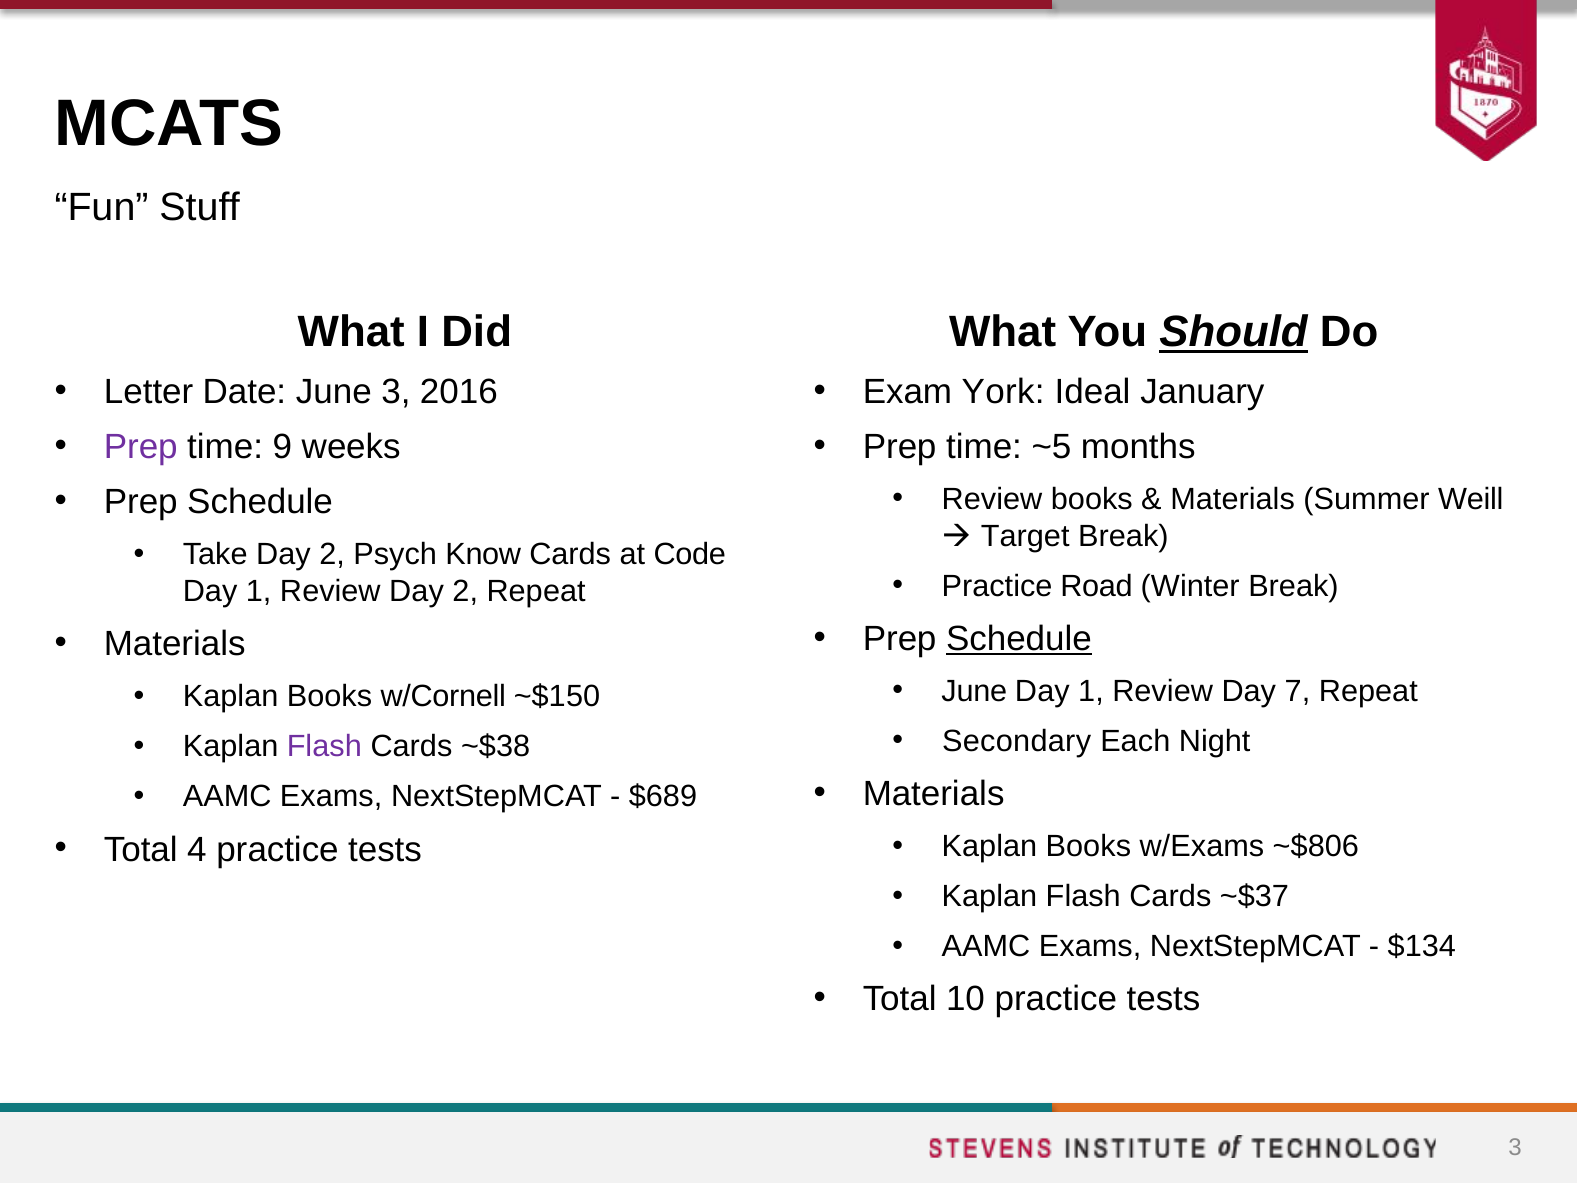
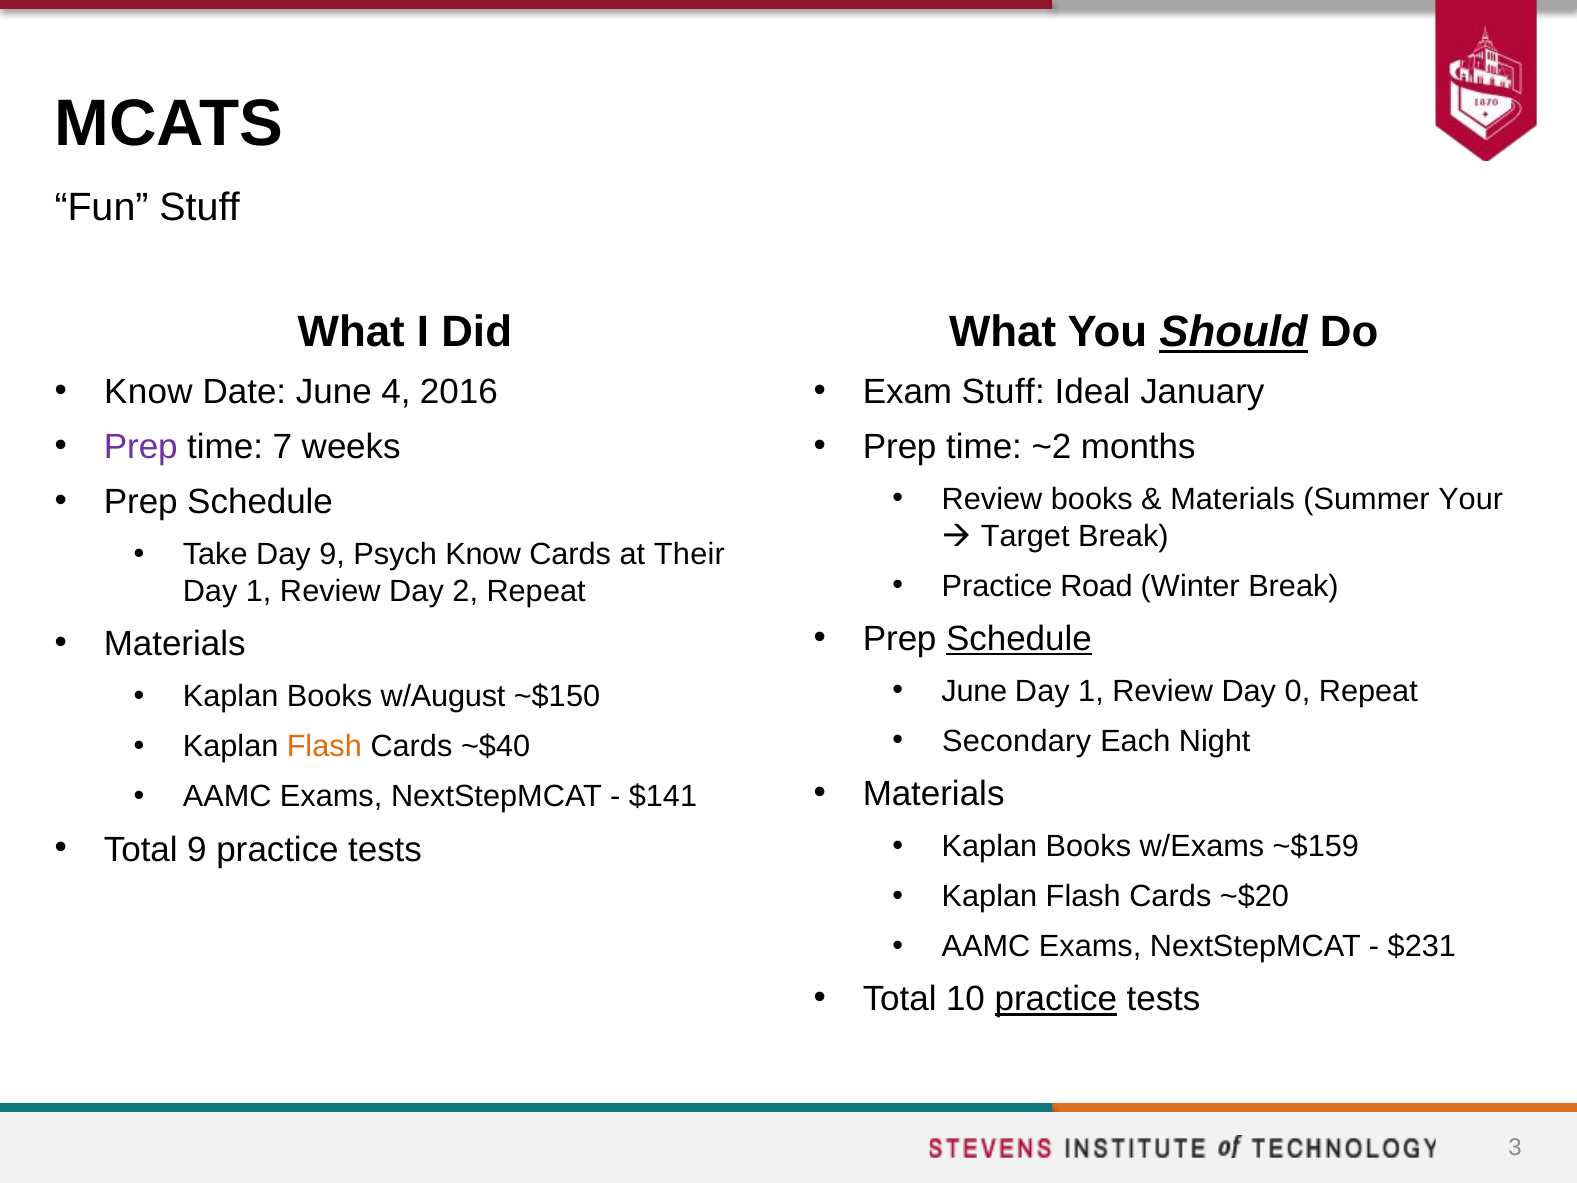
Letter at (149, 392): Letter -> Know
June 3: 3 -> 4
Exam York: York -> Stuff
9: 9 -> 7
~5: ~5 -> ~2
Weill: Weill -> Your
Take Day 2: 2 -> 9
Code: Code -> Their
7: 7 -> 0
w/Cornell: w/Cornell -> w/August
Flash at (324, 746) colour: purple -> orange
~$38: ~$38 -> ~$40
$689: $689 -> $141
~$806: ~$806 -> ~$159
Total 4: 4 -> 9
~$37: ~$37 -> ~$20
$134: $134 -> $231
practice at (1056, 999) underline: none -> present
